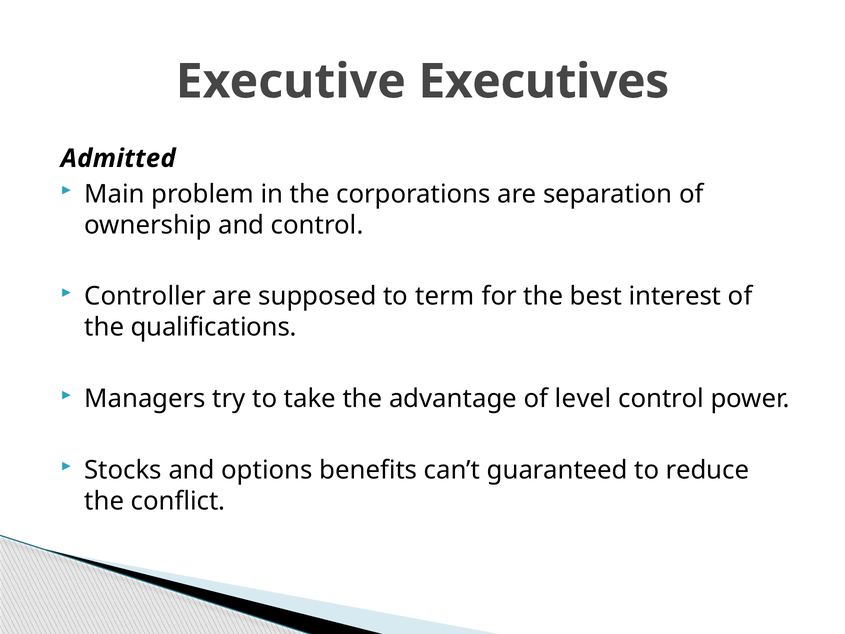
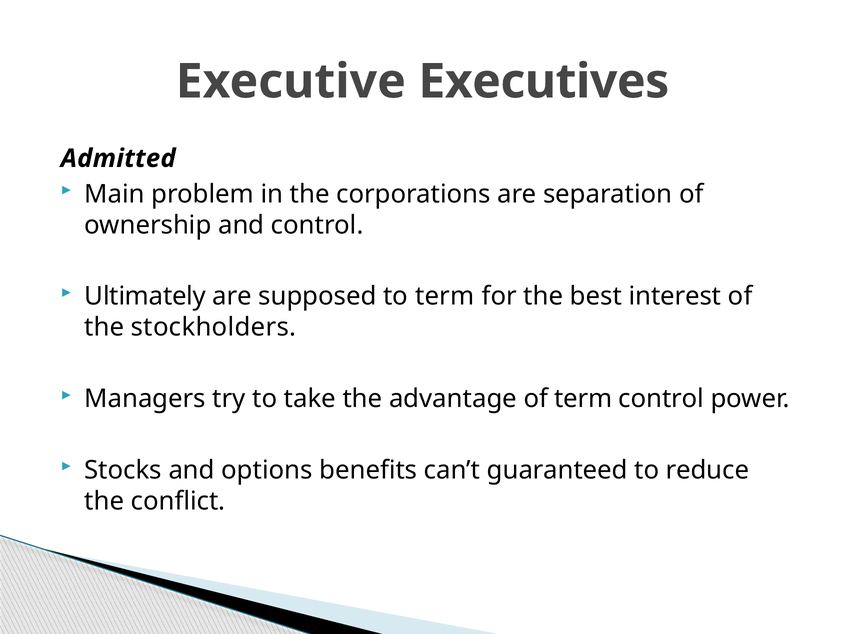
Controller: Controller -> Ultimately
qualifications: qualifications -> stockholders
of level: level -> term
